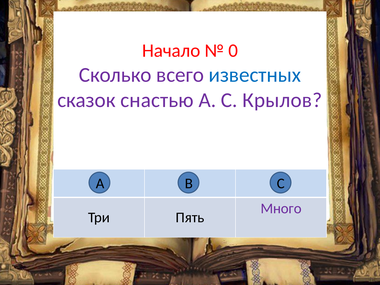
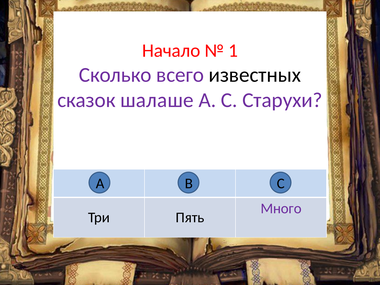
0: 0 -> 1
известных colour: blue -> black
снастью: снастью -> шалаше
Крылов: Крылов -> Старухи
